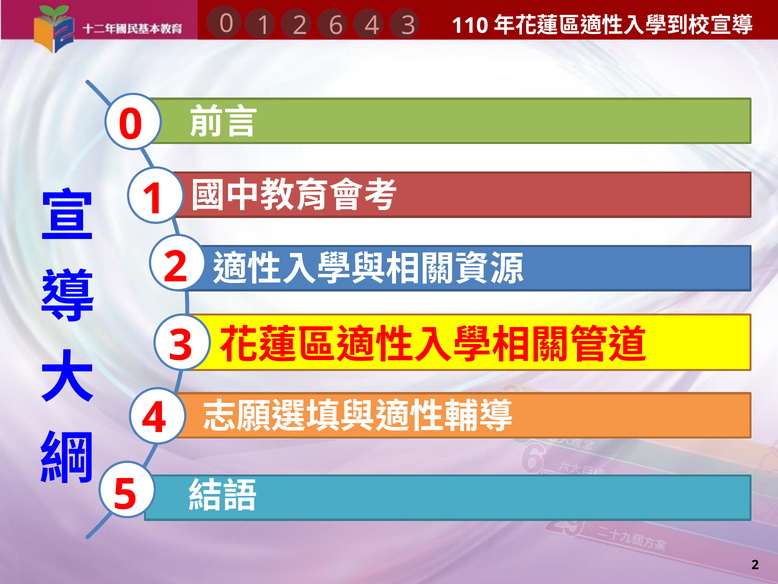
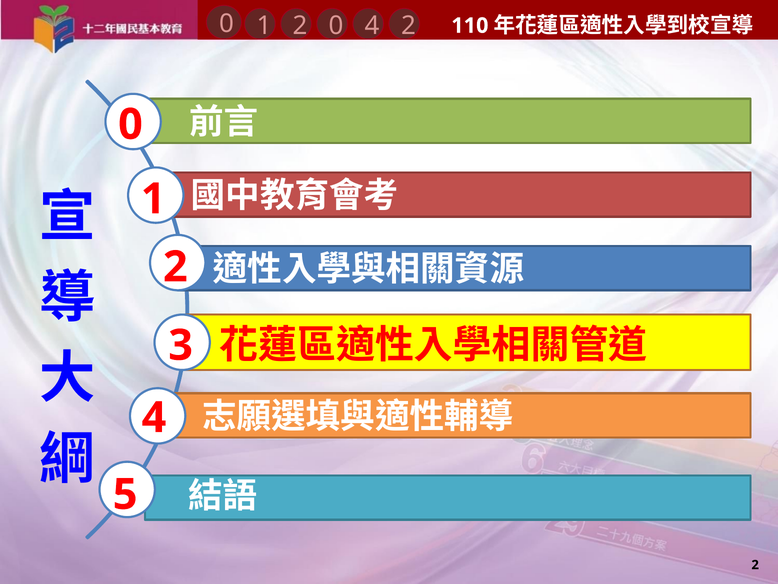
2 6: 6 -> 0
4 3: 3 -> 2
